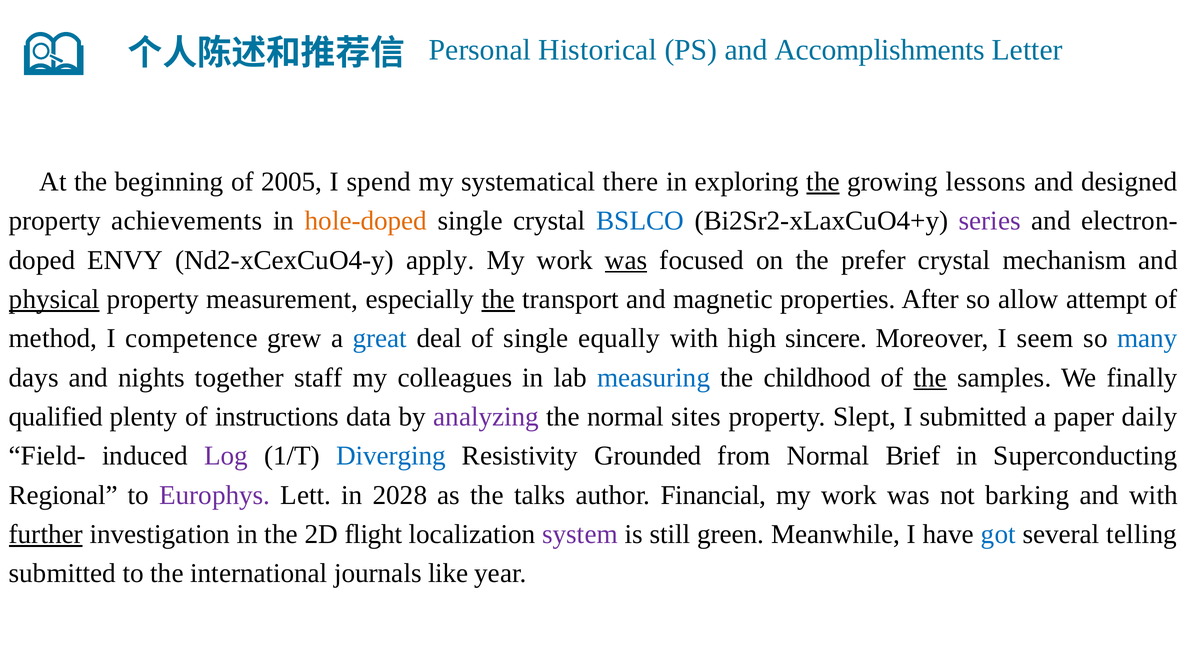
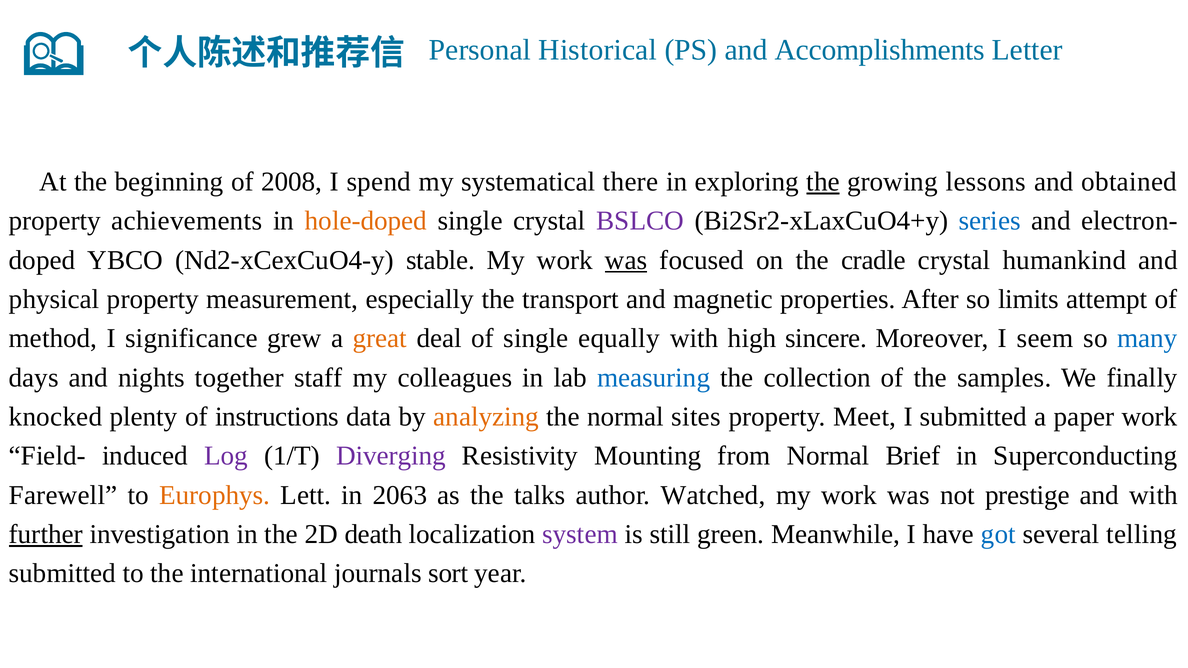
2005: 2005 -> 2008
designed: designed -> obtained
BSLCO colour: blue -> purple
series colour: purple -> blue
ENVY: ENVY -> YBCO
apply: apply -> stable
prefer: prefer -> cradle
mechanism: mechanism -> humankind
physical underline: present -> none
the at (498, 299) underline: present -> none
allow: allow -> limits
competence: competence -> significance
great colour: blue -> orange
childhood: childhood -> collection
the at (930, 378) underline: present -> none
qualified: qualified -> knocked
analyzing colour: purple -> orange
Slept: Slept -> Meet
paper daily: daily -> work
Diverging colour: blue -> purple
Grounded: Grounded -> Mounting
Regional: Regional -> Farewell
Europhys colour: purple -> orange
2028: 2028 -> 2063
Financial: Financial -> Watched
barking: barking -> prestige
flight: flight -> death
like: like -> sort
